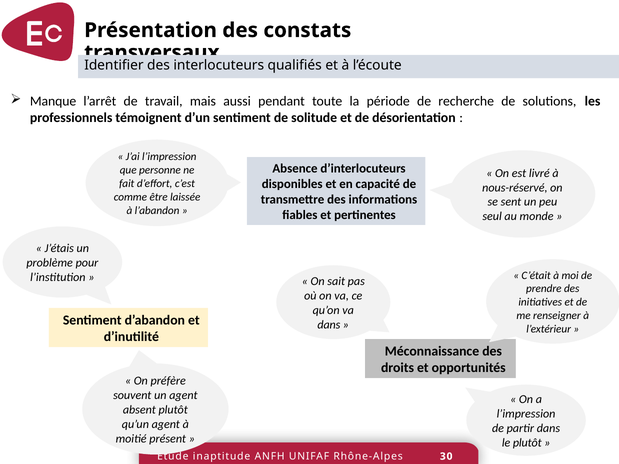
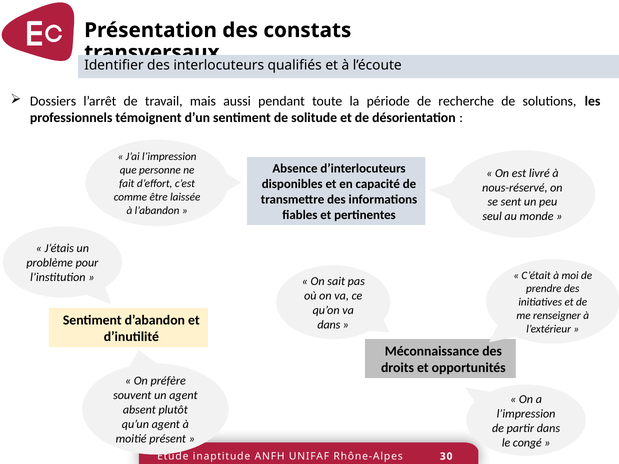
Manque: Manque -> Dossiers
le plutôt: plutôt -> congé
